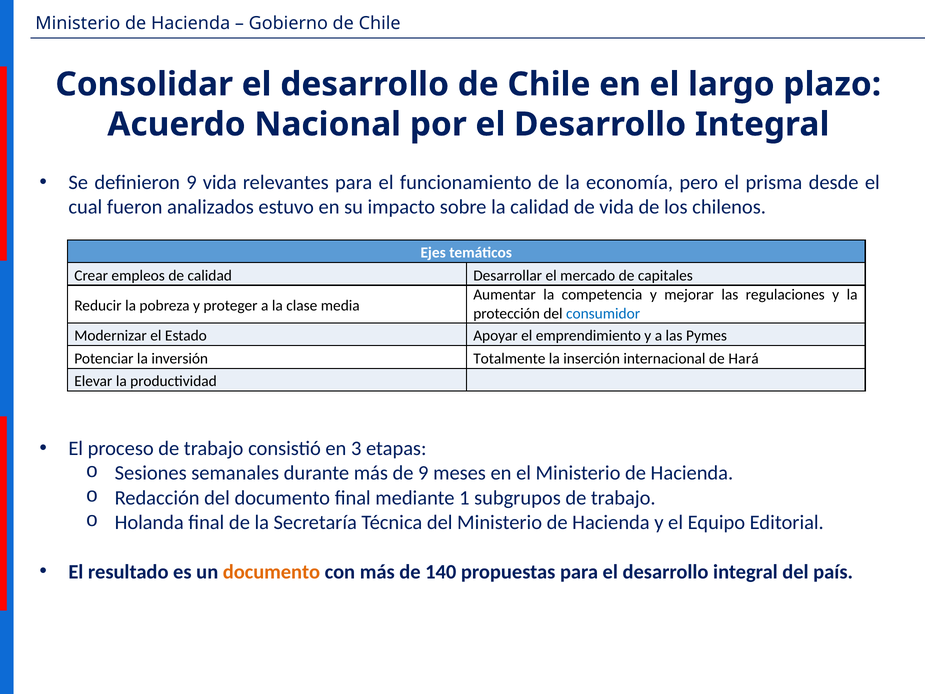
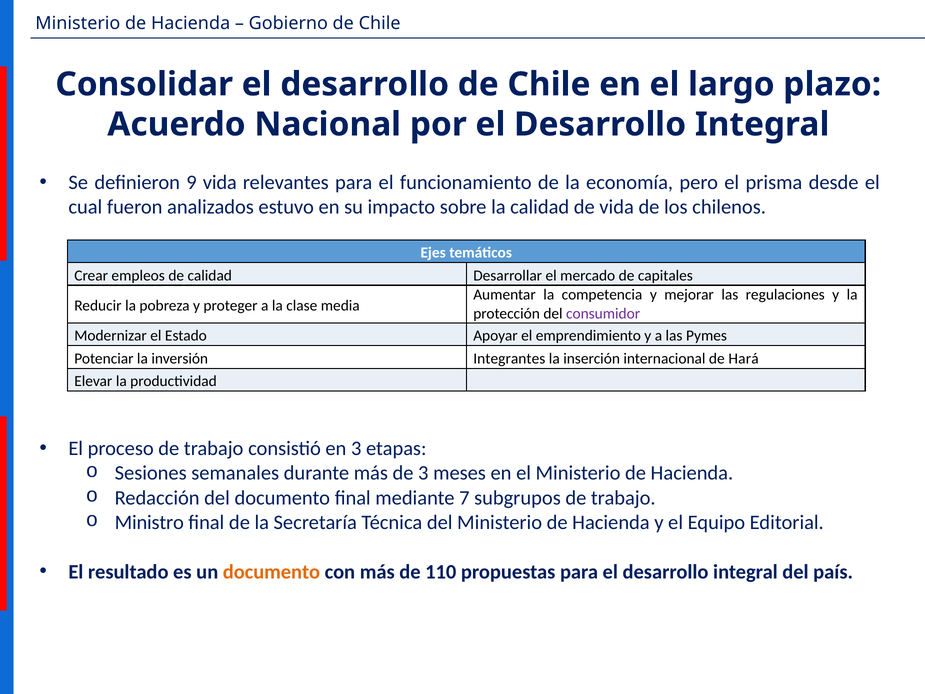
consumidor colour: blue -> purple
Totalmente: Totalmente -> Integrantes
de 9: 9 -> 3
1: 1 -> 7
Holanda: Holanda -> Ministro
140: 140 -> 110
